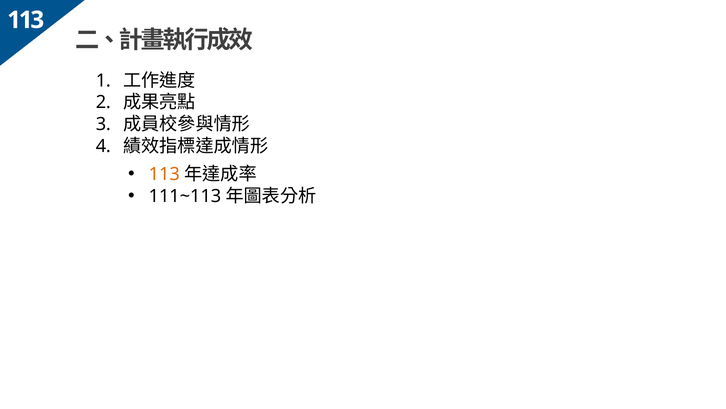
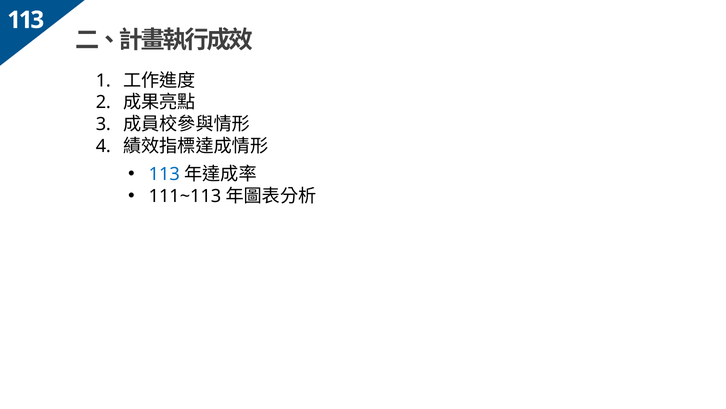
113 at (164, 174) colour: orange -> blue
